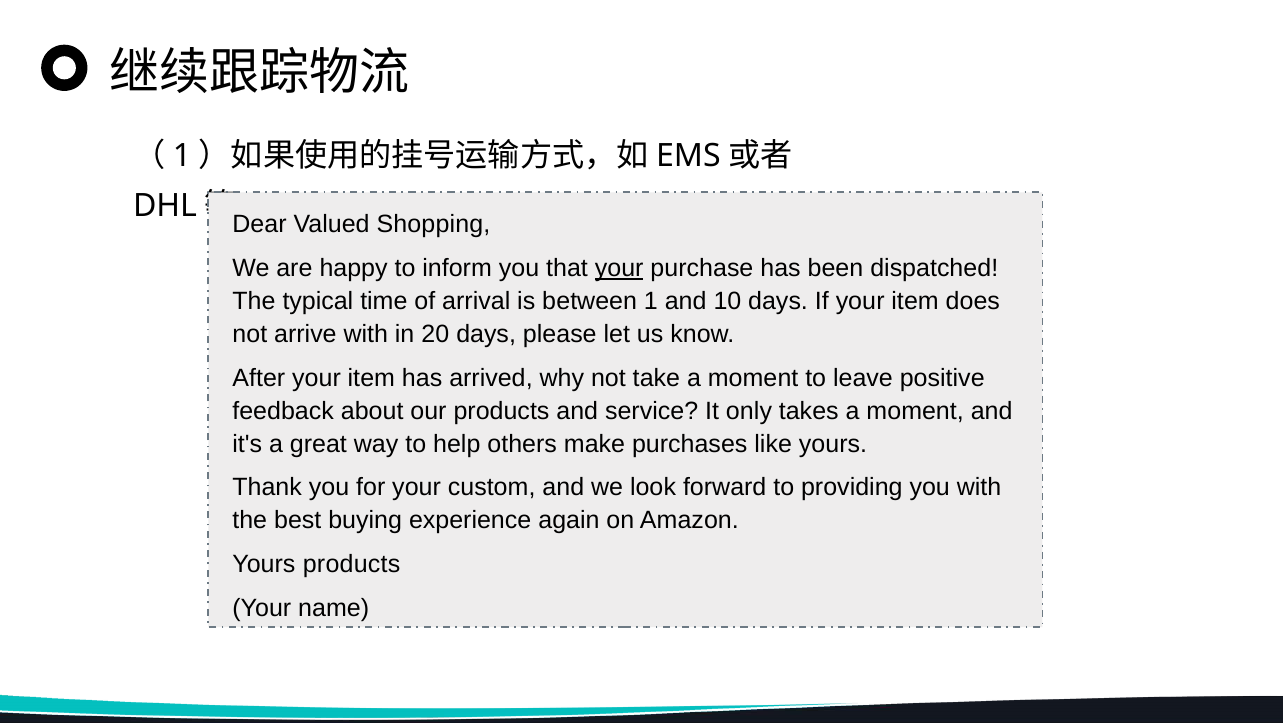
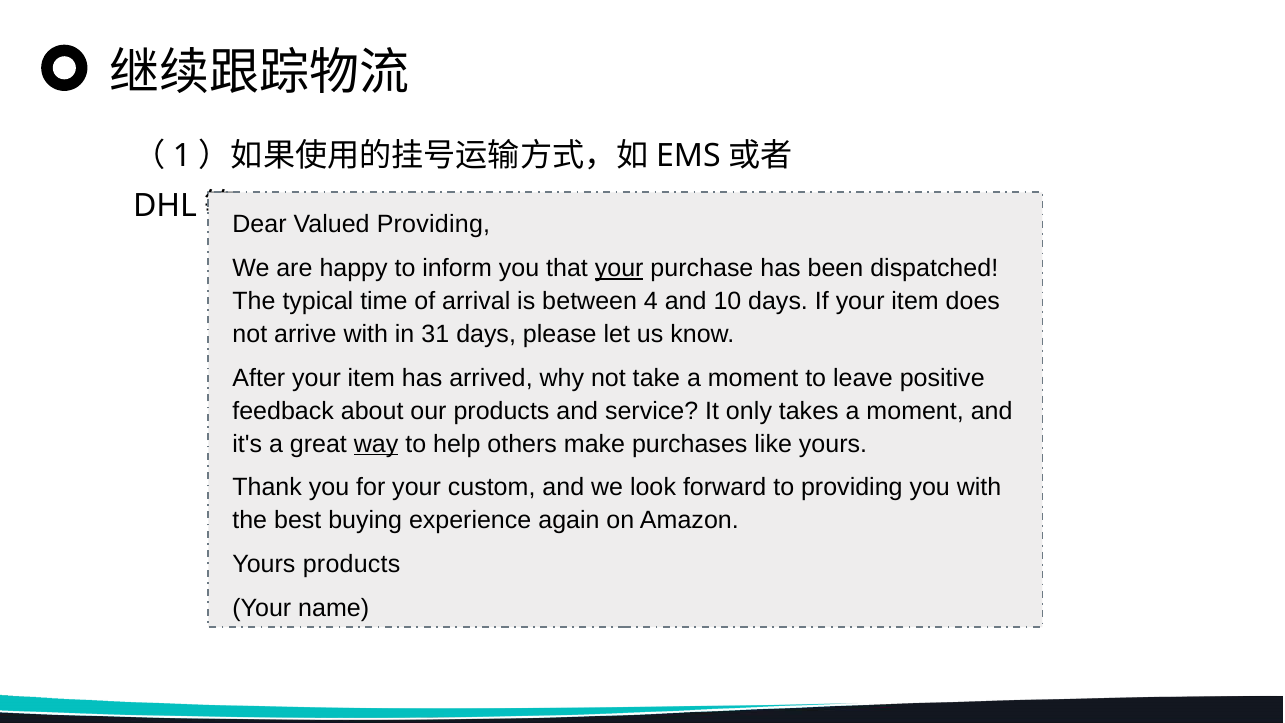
Valued Shopping: Shopping -> Providing
1: 1 -> 4
20: 20 -> 31
way underline: none -> present
